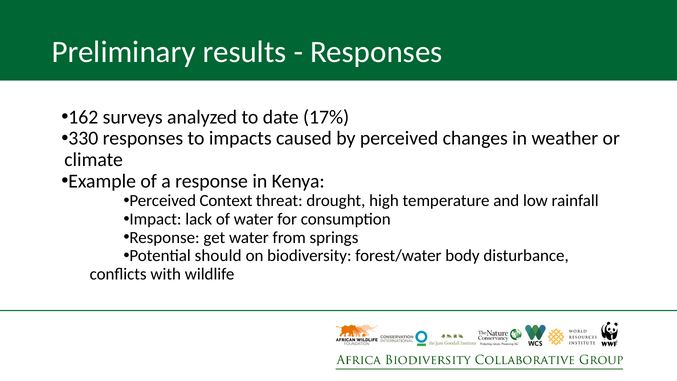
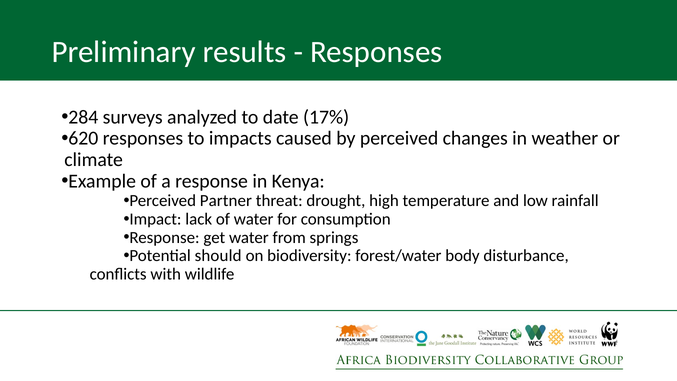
162: 162 -> 284
330: 330 -> 620
Context: Context -> Partner
